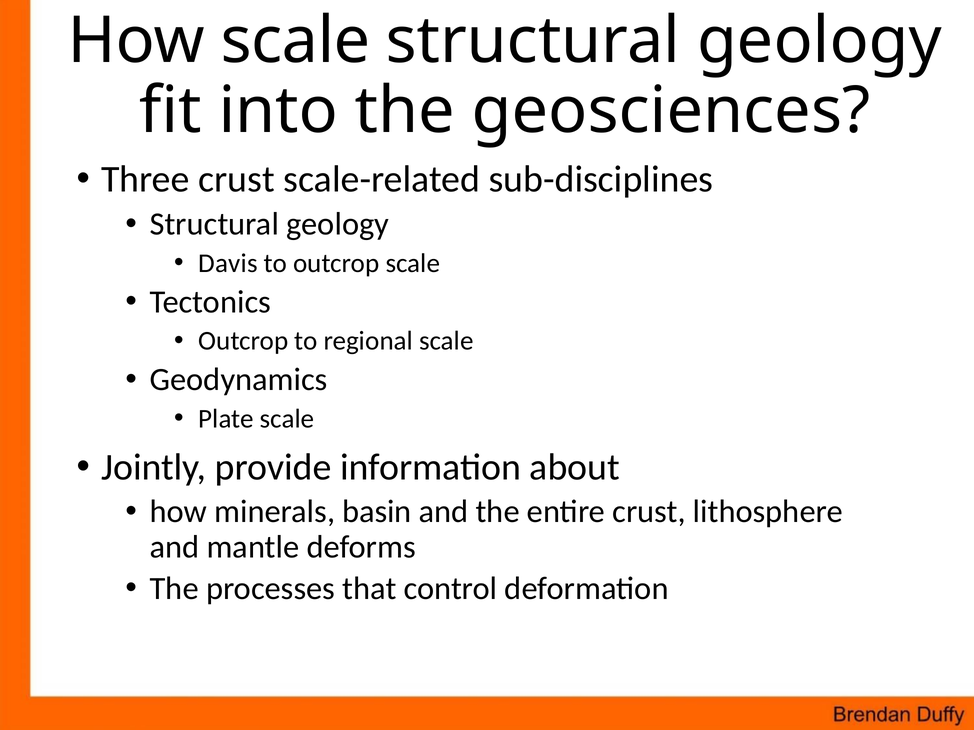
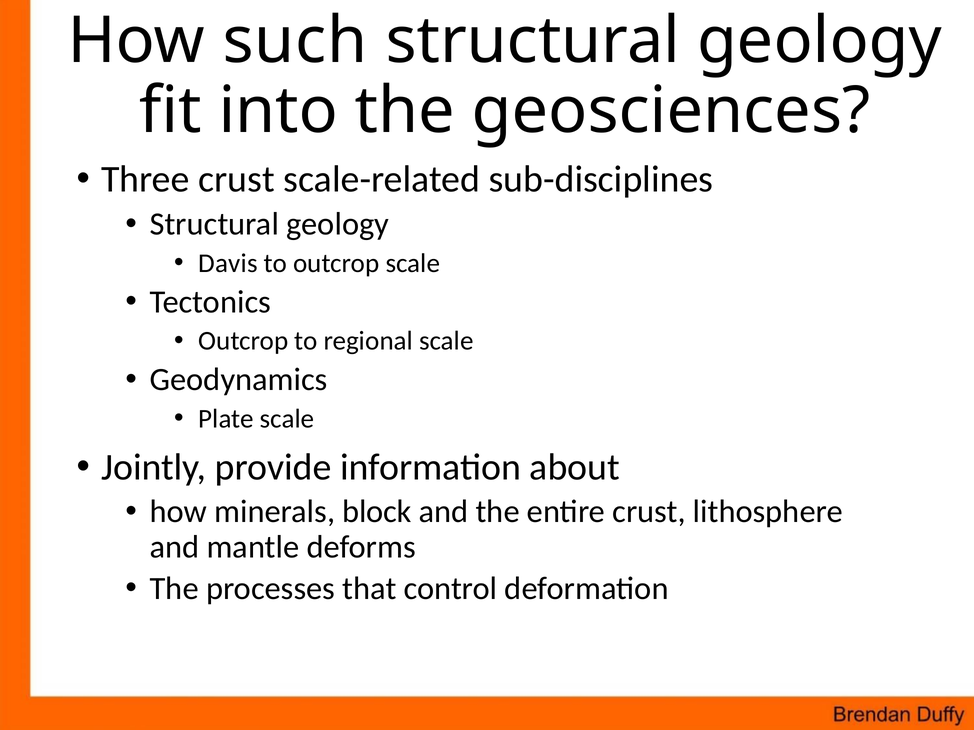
How scale: scale -> such
basin: basin -> block
